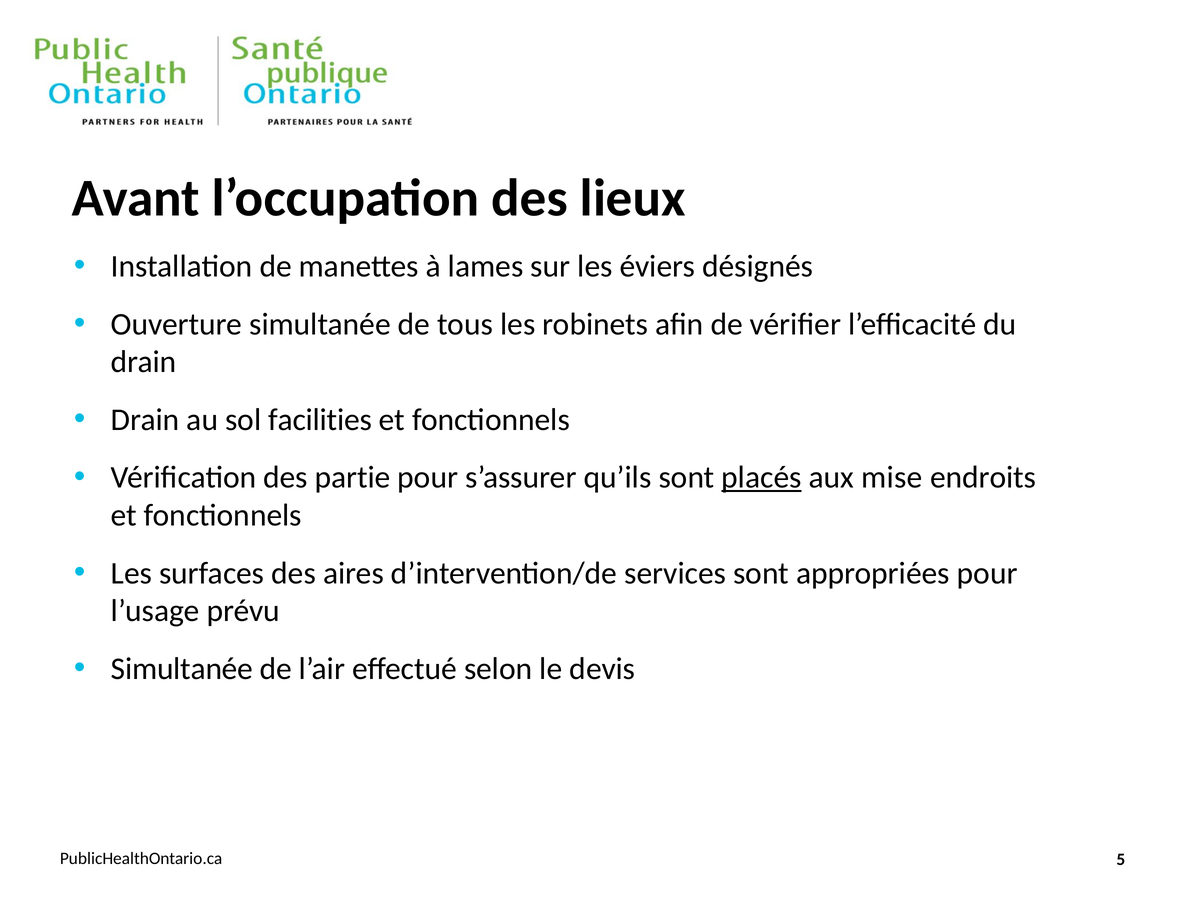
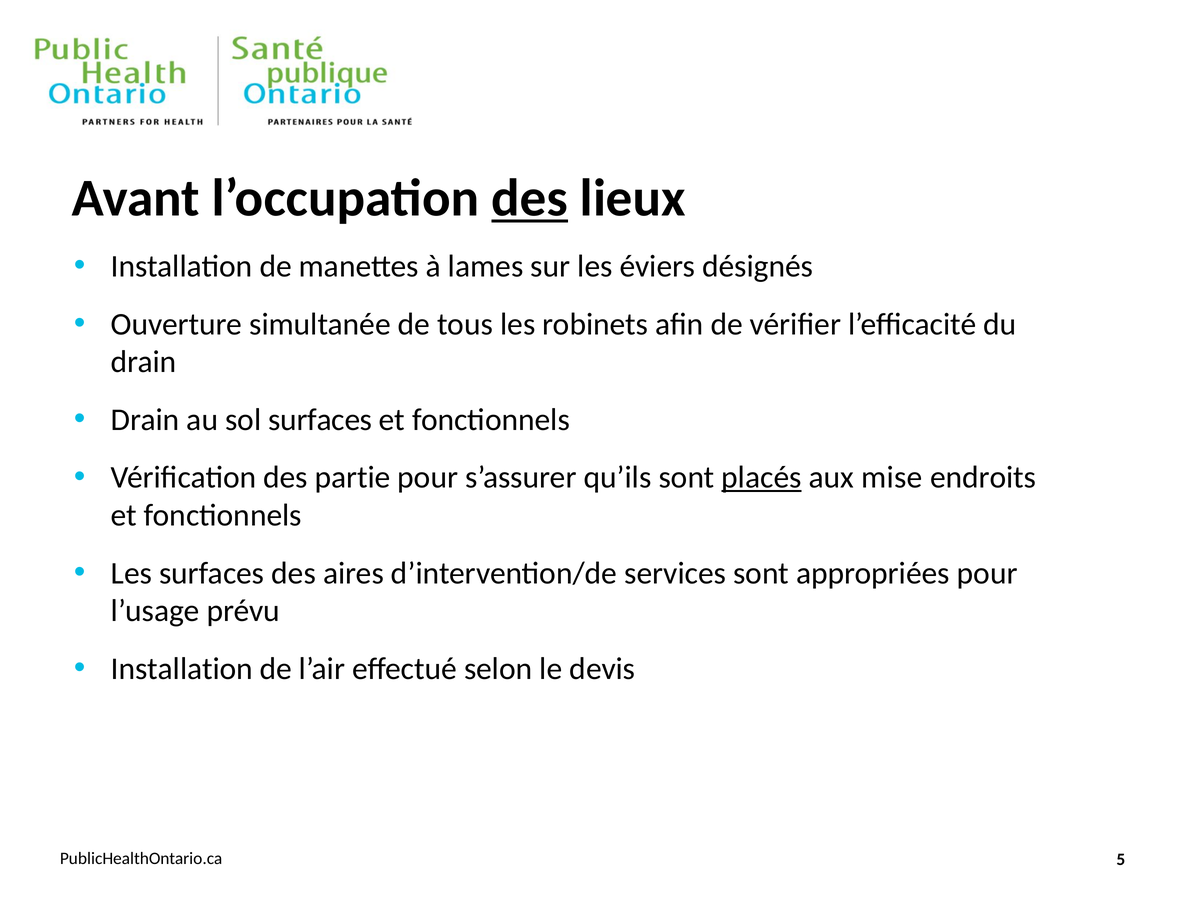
des at (530, 198) underline: none -> present
sol facilities: facilities -> surfaces
Simultanée at (182, 669): Simultanée -> Installation
